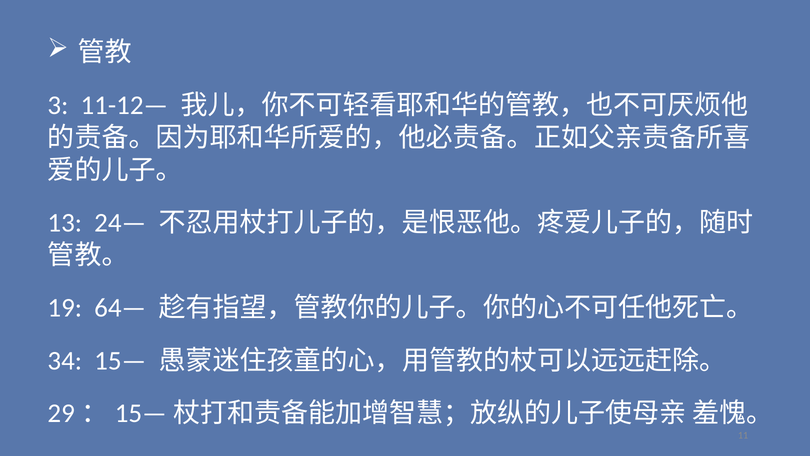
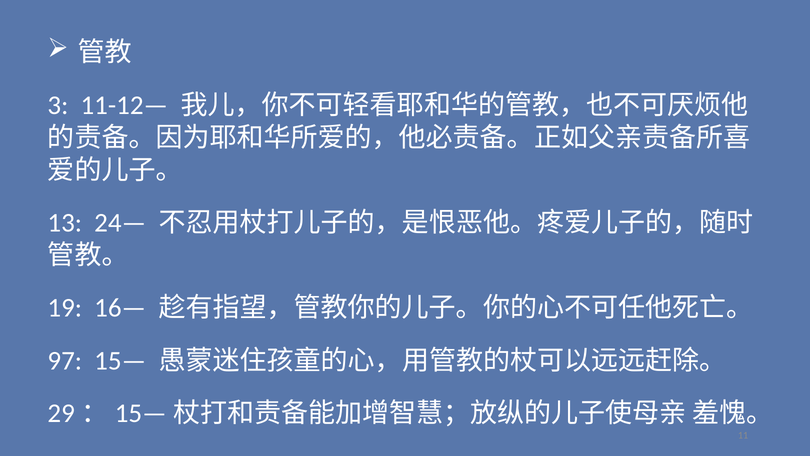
64—: 64— -> 16—
34: 34 -> 97
